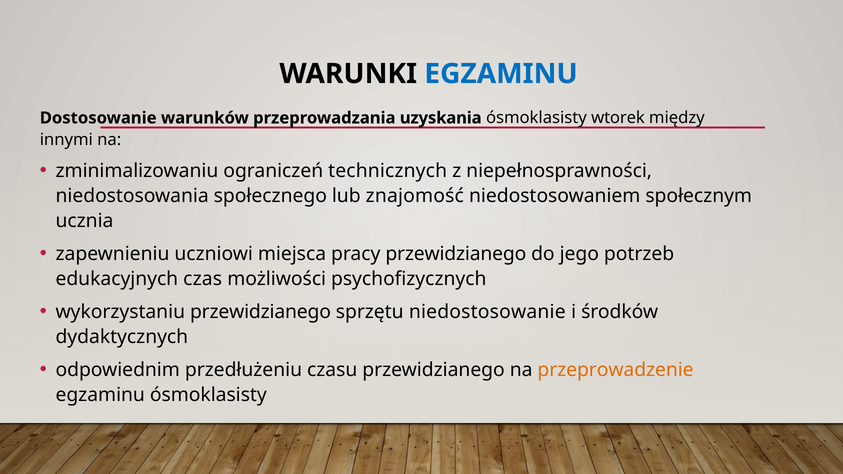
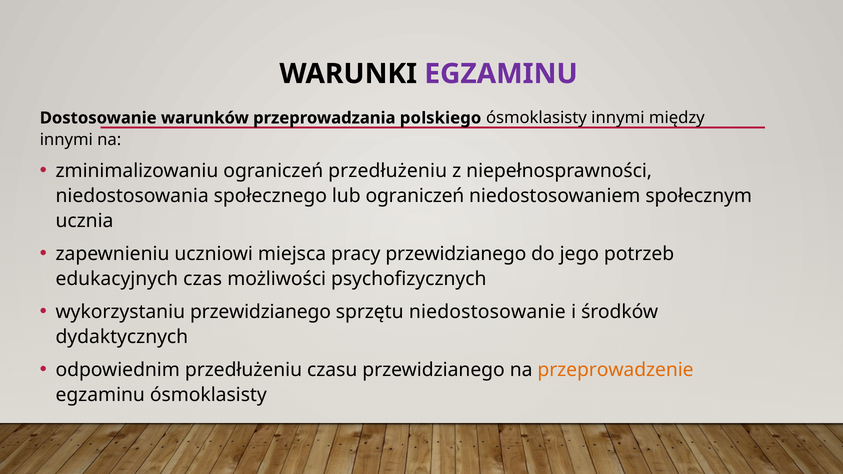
EGZAMINU at (501, 74) colour: blue -> purple
uzyskania: uzyskania -> polskiego
ósmoklasisty wtorek: wtorek -> innymi
ograniczeń technicznych: technicznych -> przedłużeniu
lub znajomość: znajomość -> ograniczeń
